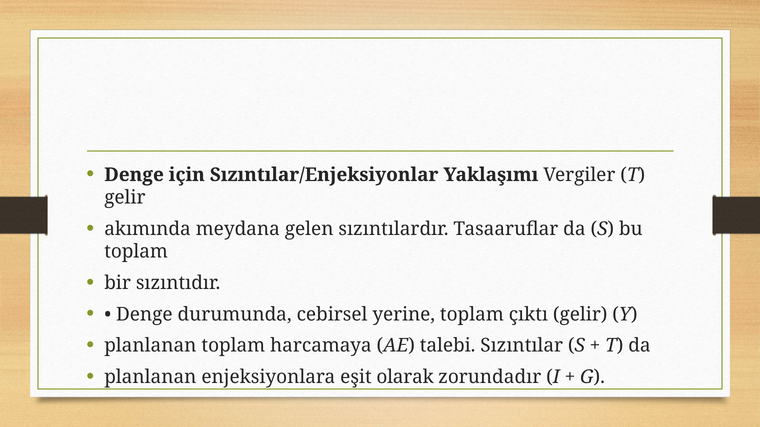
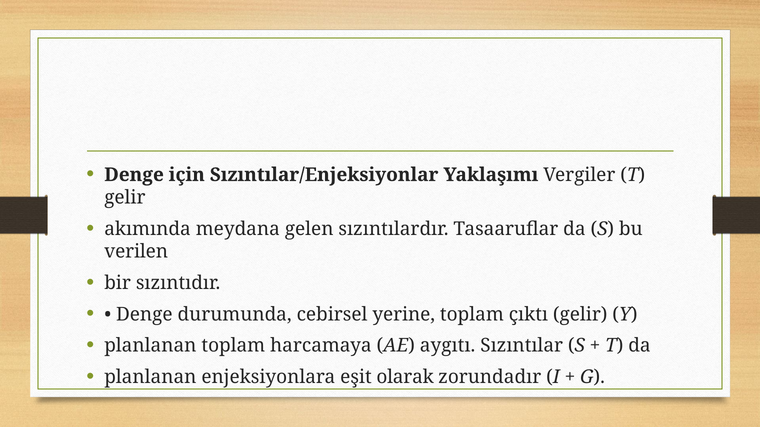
toplam at (136, 252): toplam -> verilen
talebi: talebi -> aygıtı
